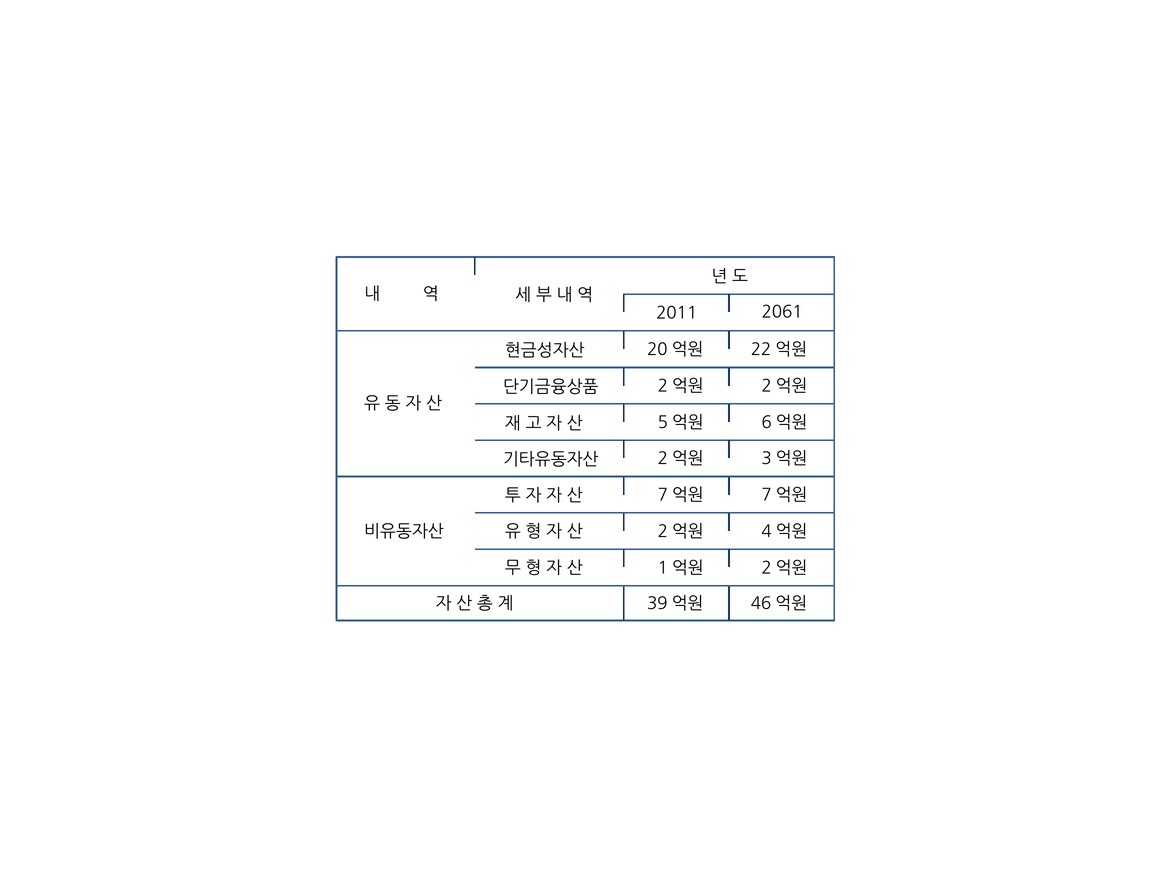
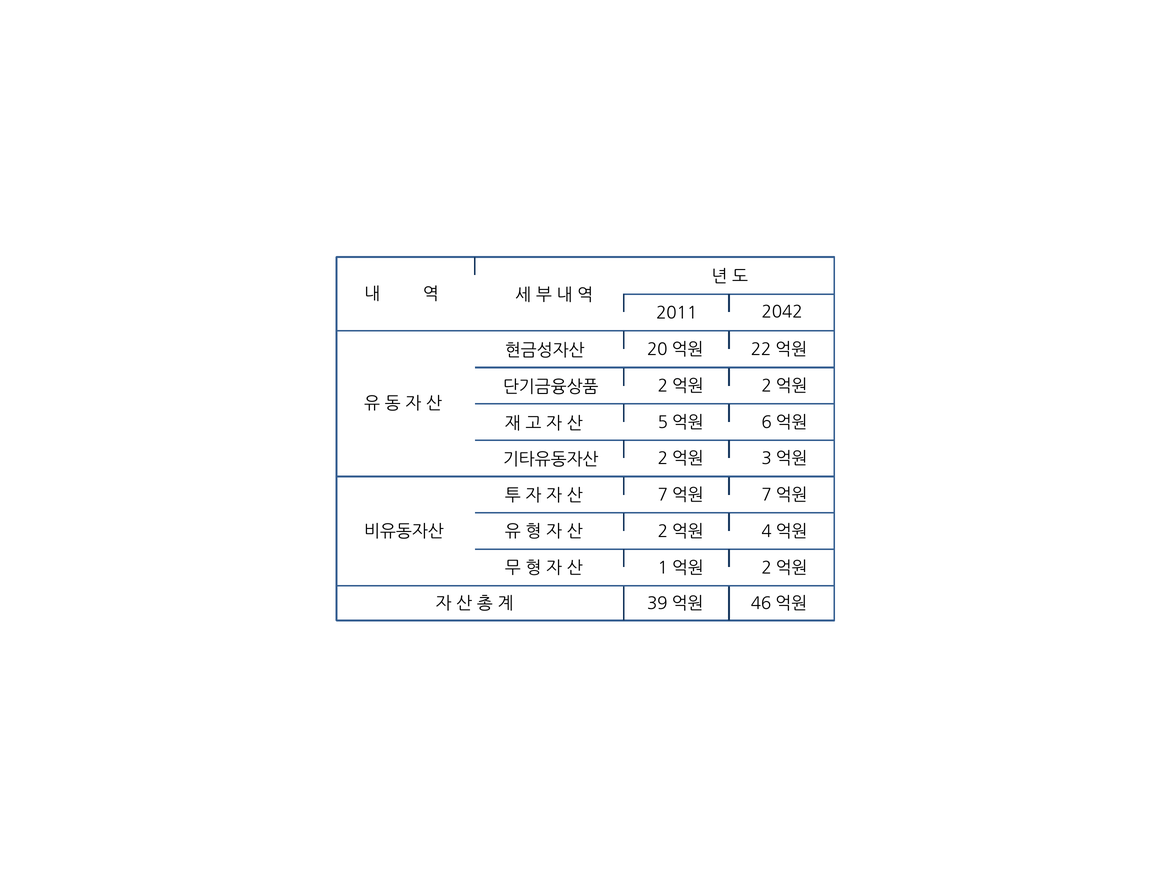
2061: 2061 -> 2042
